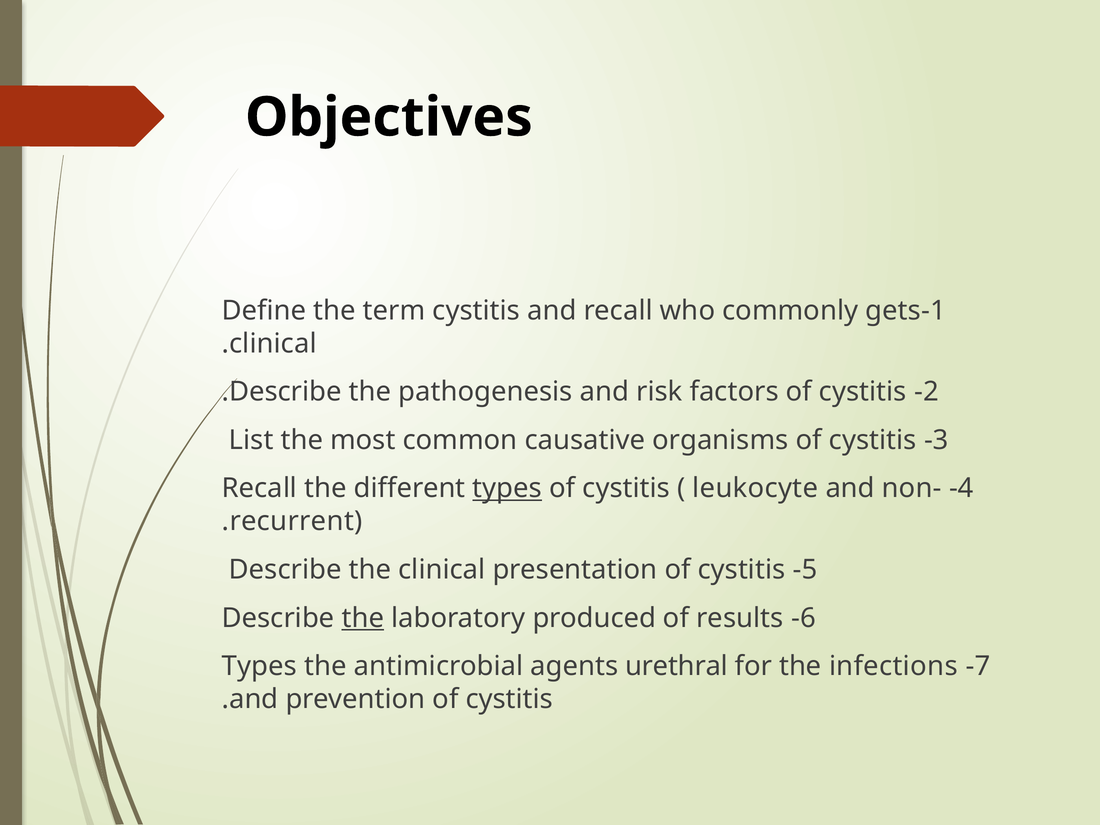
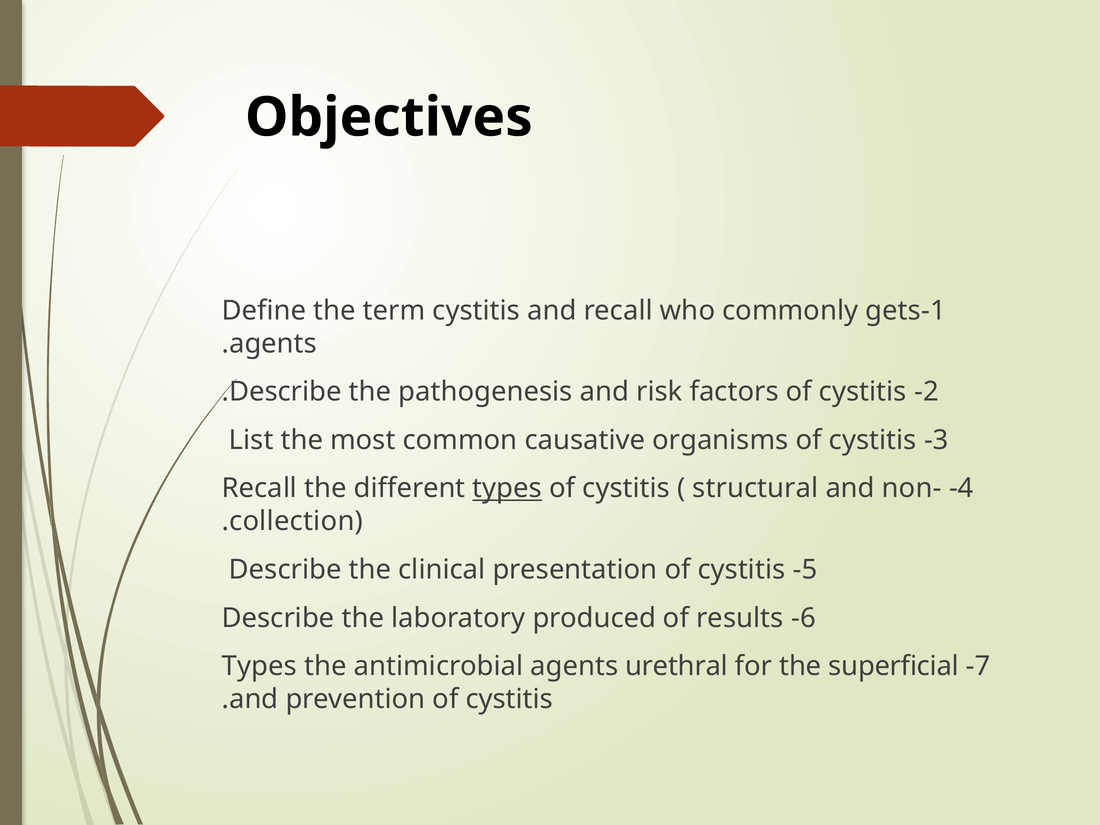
clinical at (273, 344): clinical -> agents
leukocyte: leukocyte -> structural
recurrent: recurrent -> collection
the at (363, 618) underline: present -> none
infections: infections -> superficial
